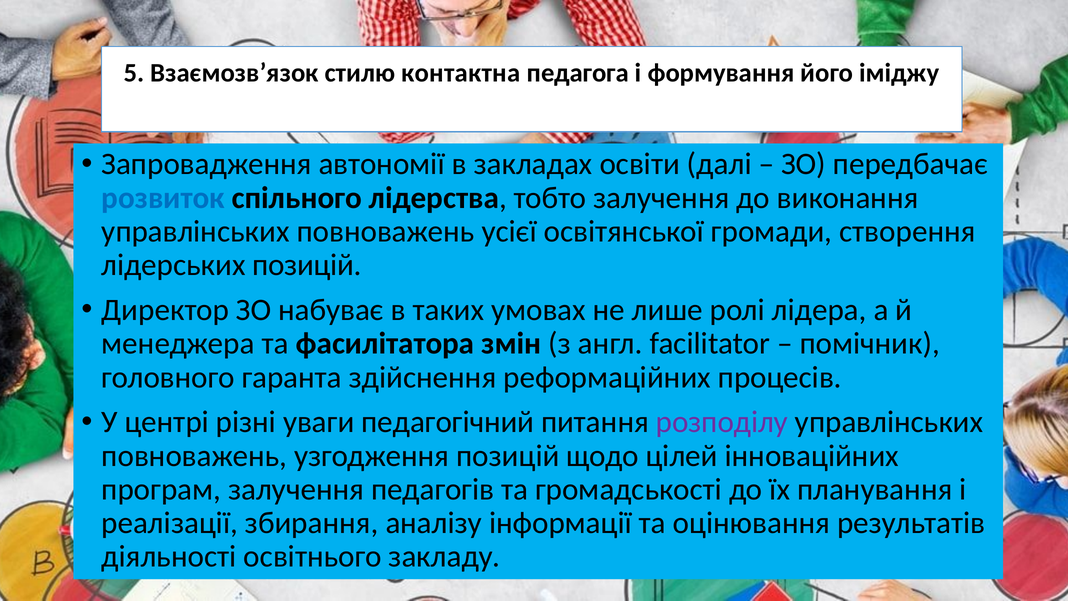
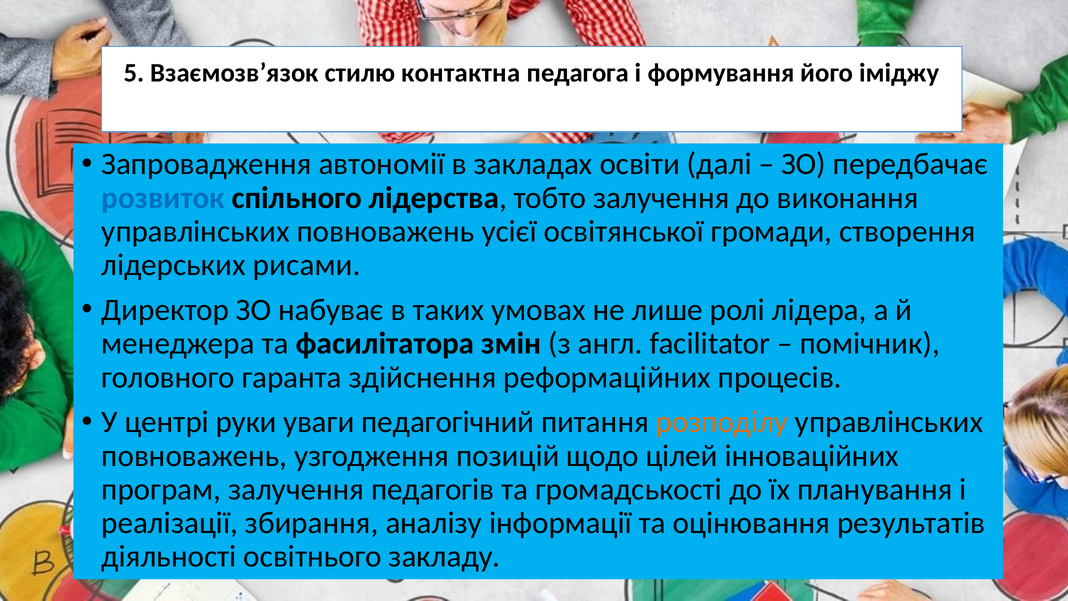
лідерських позицій: позицій -> рисами
різні: різні -> руки
розподілу colour: purple -> orange
